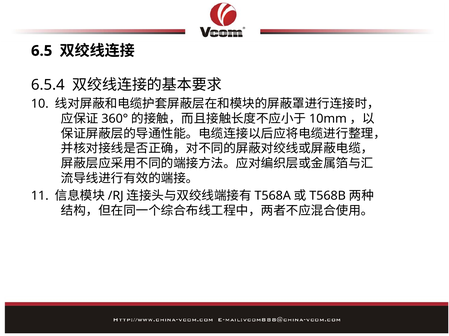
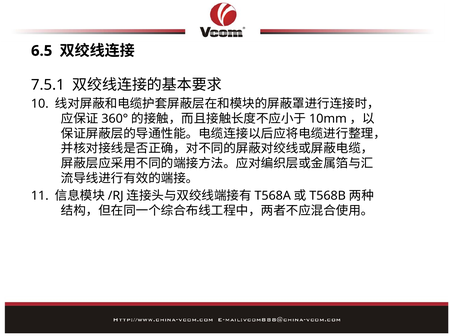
6.5.4: 6.5.4 -> 7.5.1
